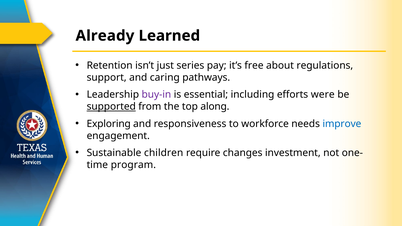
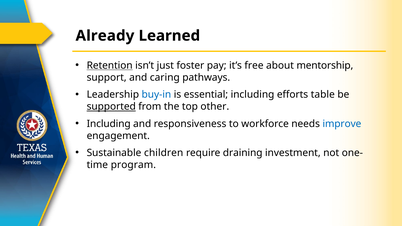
Retention underline: none -> present
series: series -> foster
regulations: regulations -> mentorship
buy-in colour: purple -> blue
were: were -> table
along: along -> other
Exploring at (109, 124): Exploring -> Including
changes: changes -> draining
